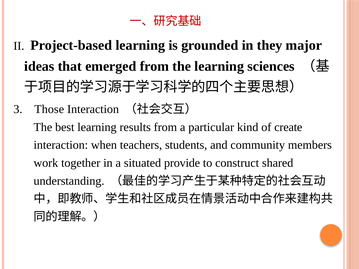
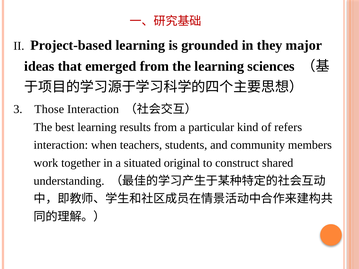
create: create -> refers
provide: provide -> original
